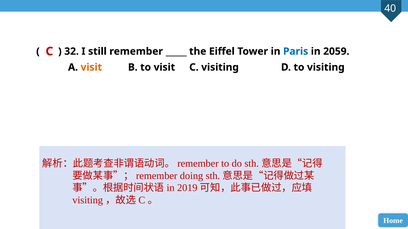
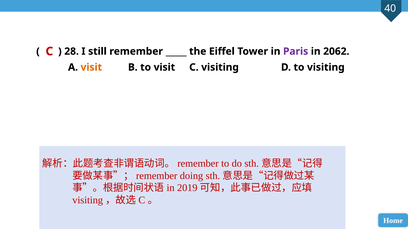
32: 32 -> 28
Paris colour: blue -> purple
2059: 2059 -> 2062
